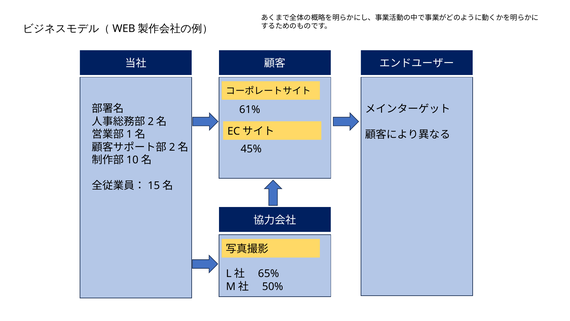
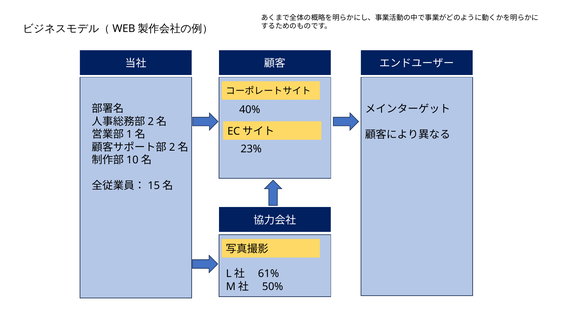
61%: 61% -> 40%
45%: 45% -> 23%
65%: 65% -> 61%
